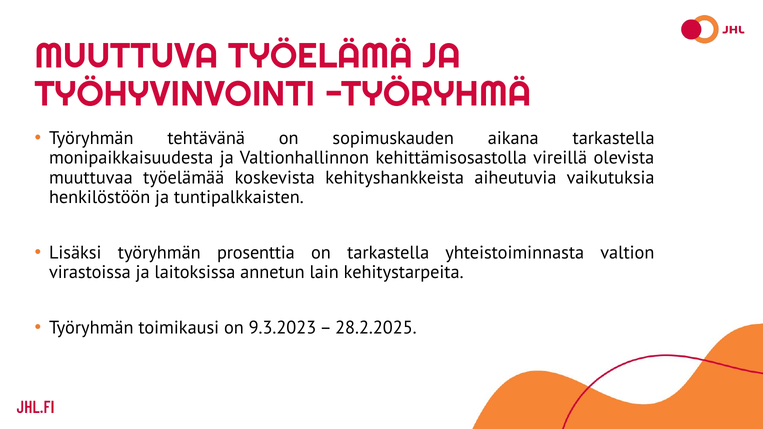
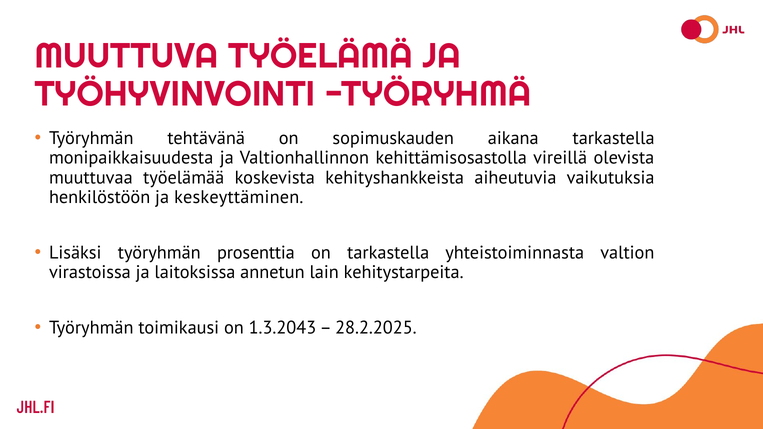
tuntipalkkaisten: tuntipalkkaisten -> keskeyttäminen
9.3.2023: 9.3.2023 -> 1.3.2043
